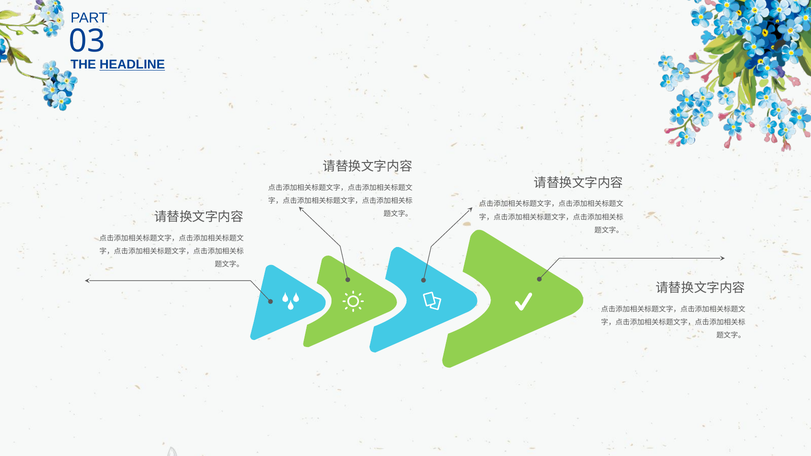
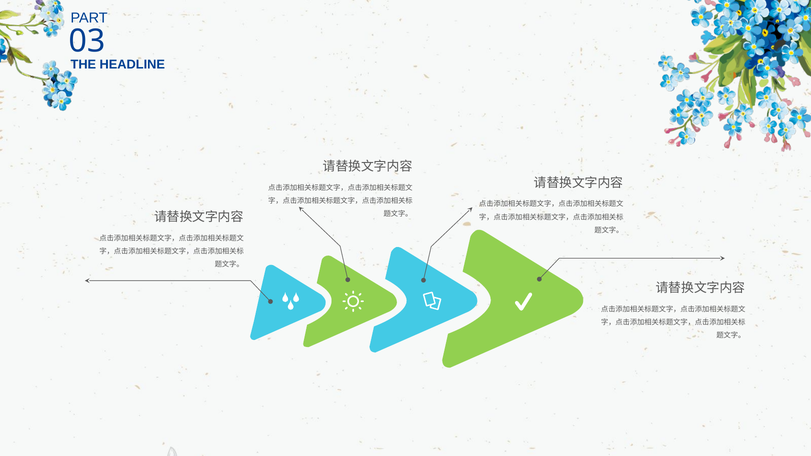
HEADLINE underline: present -> none
